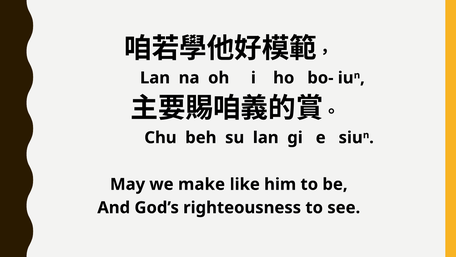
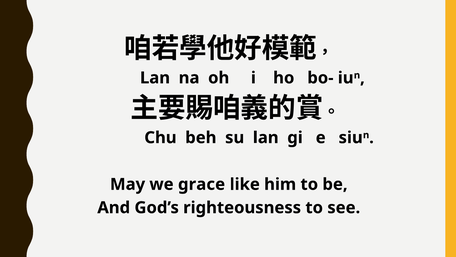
make: make -> grace
